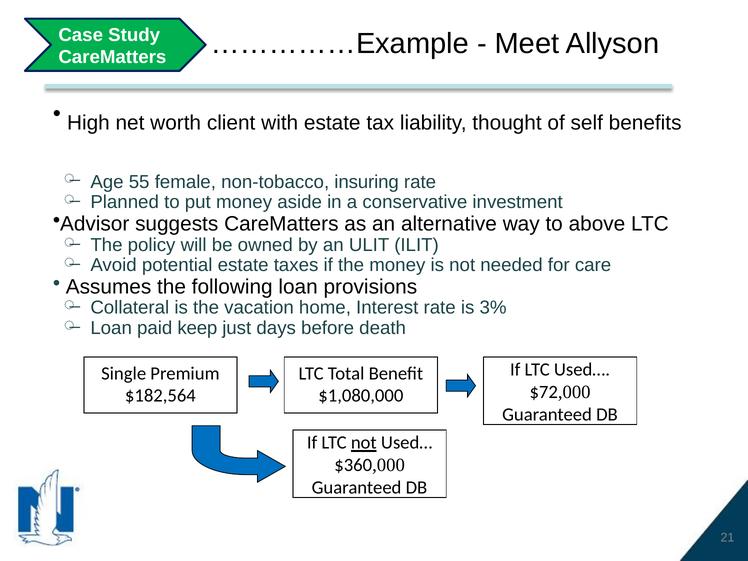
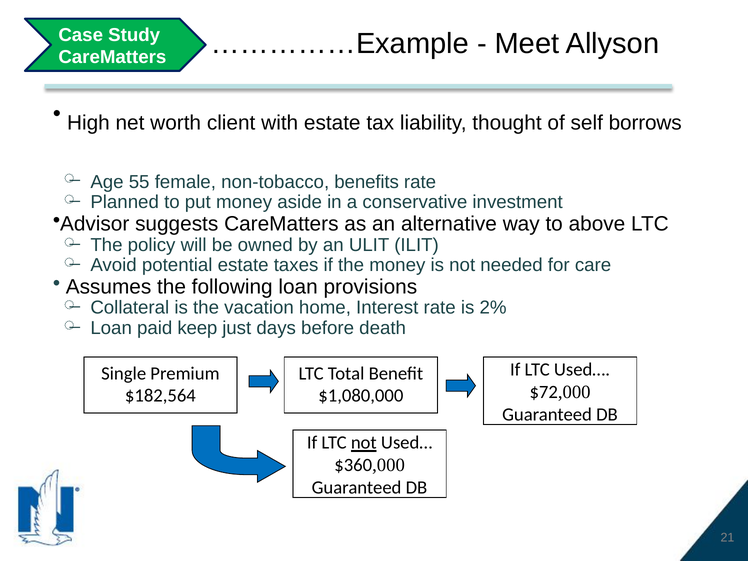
benefits: benefits -> borrows
insuring: insuring -> benefits
3%: 3% -> 2%
